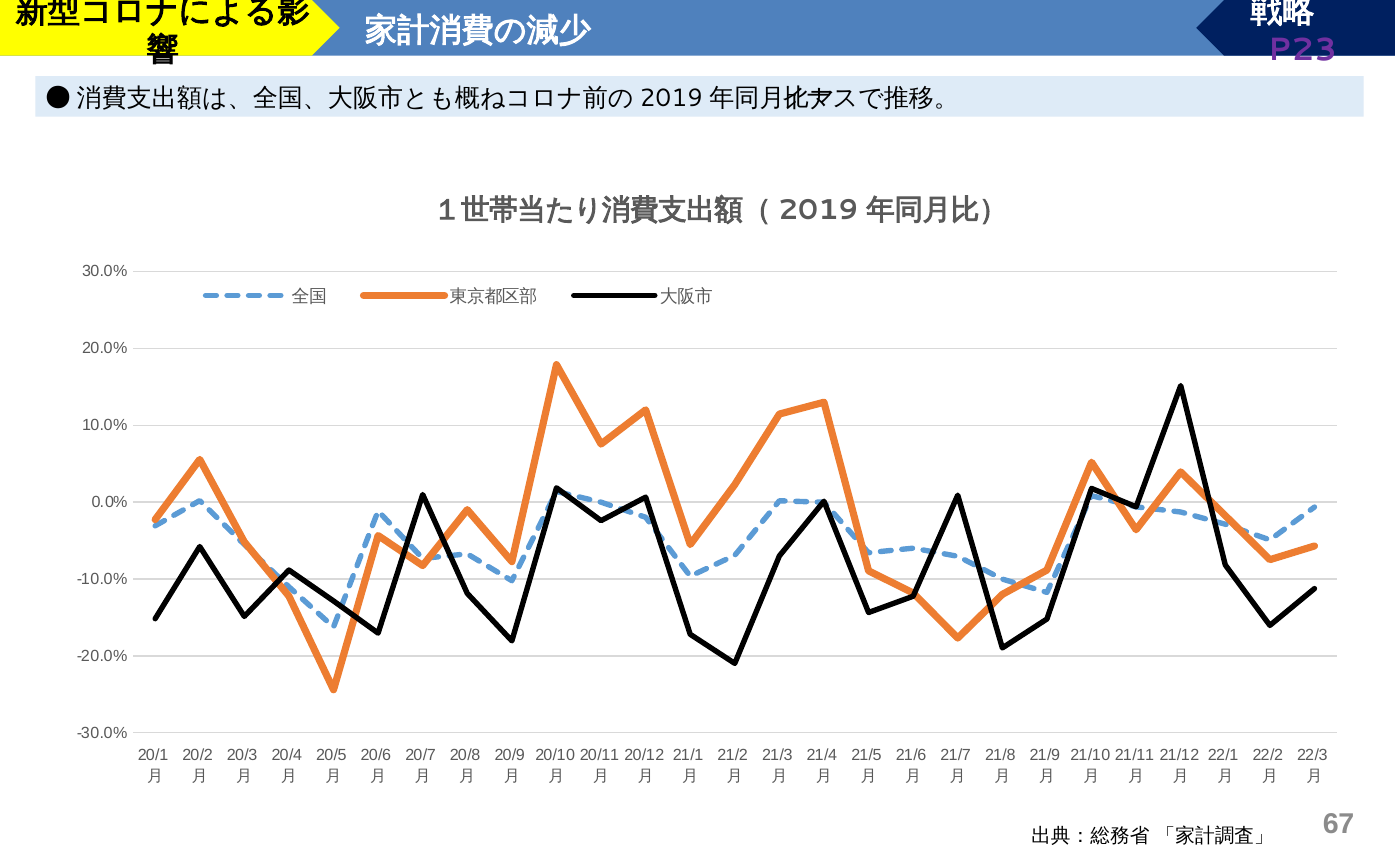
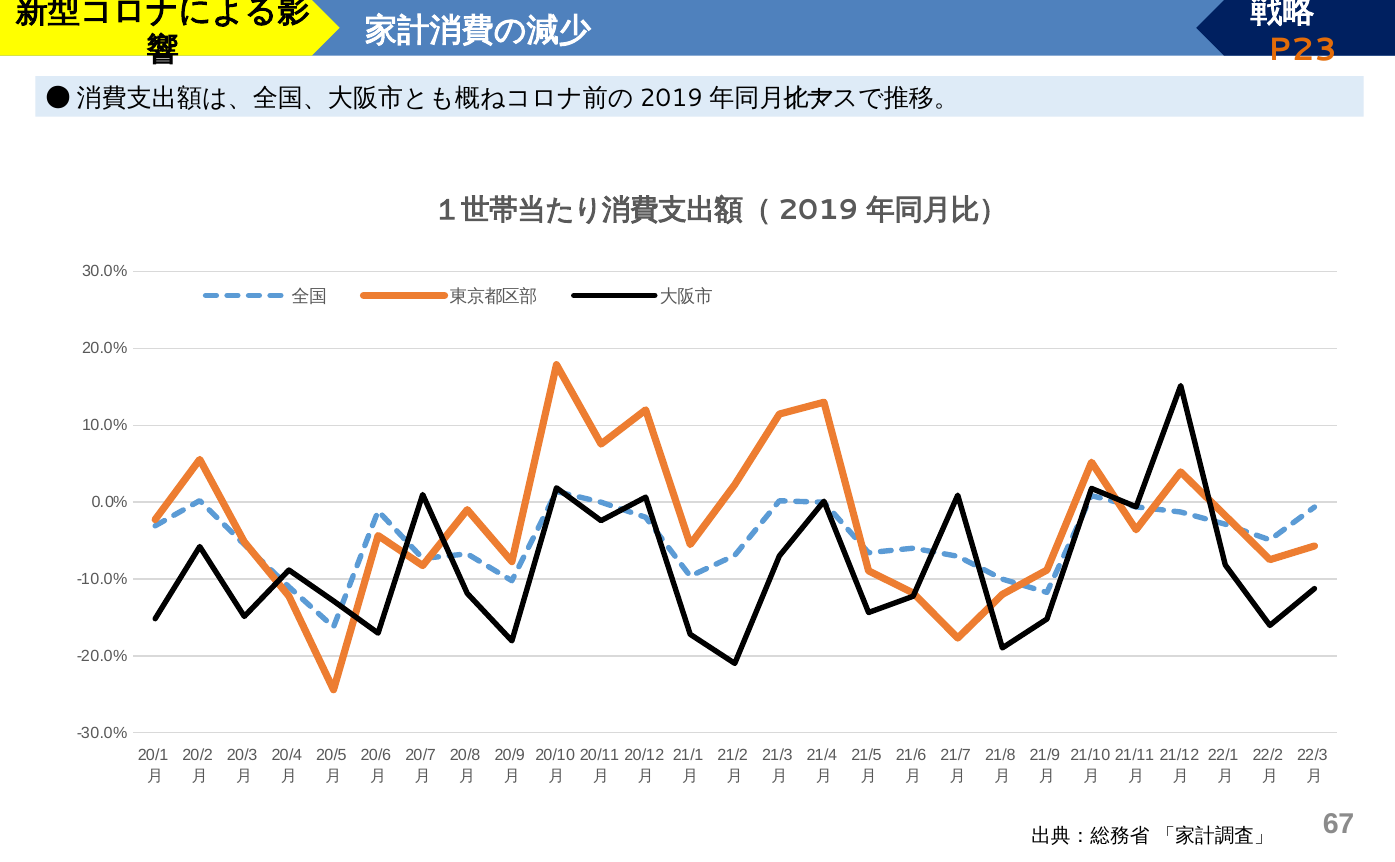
P23 colour: purple -> orange
